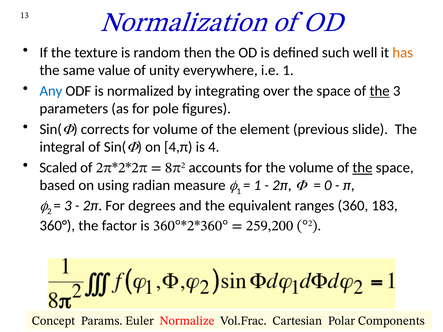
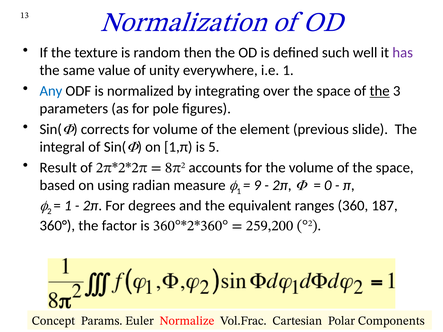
has colour: orange -> purple
4,π: 4,π -> 1,π
4: 4 -> 5
Scaled: Scaled -> Result
the at (362, 168) underline: present -> none
1 at (257, 186): 1 -> 9
3 at (68, 206): 3 -> 1
183: 183 -> 187
